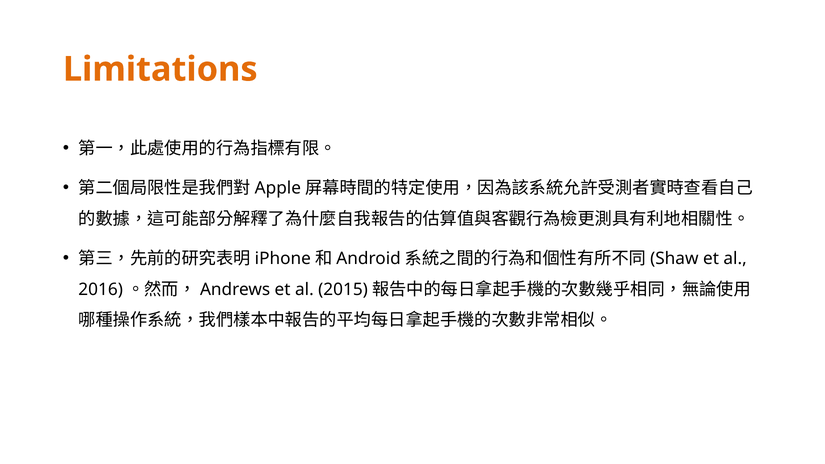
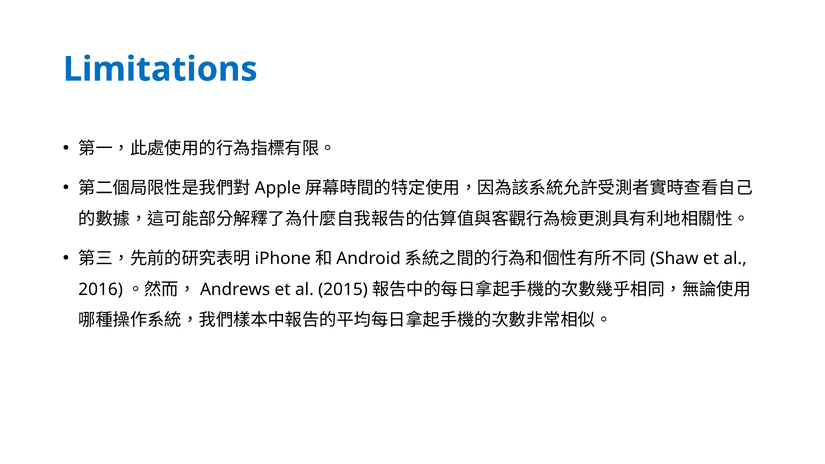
Limitations colour: orange -> blue
